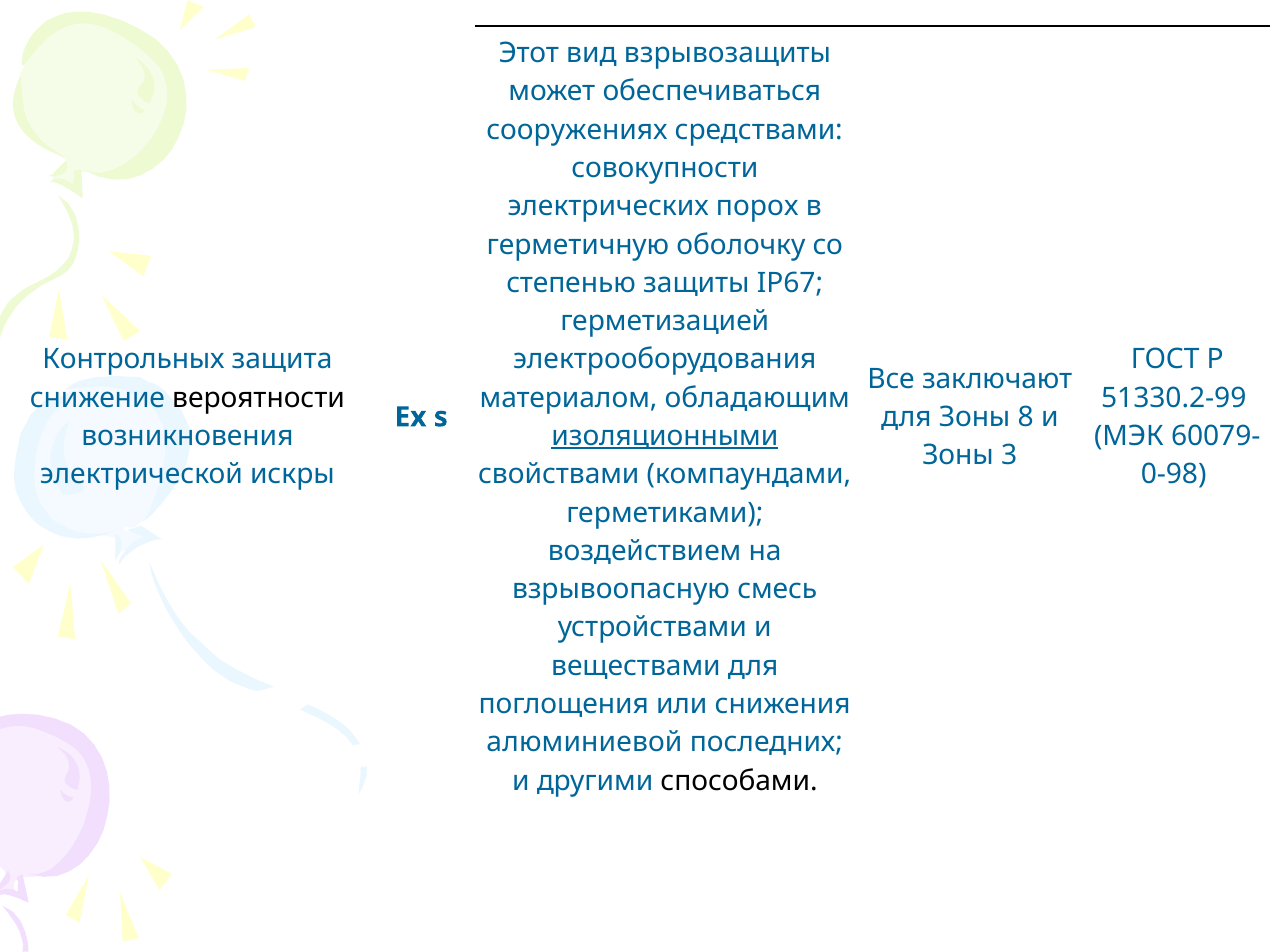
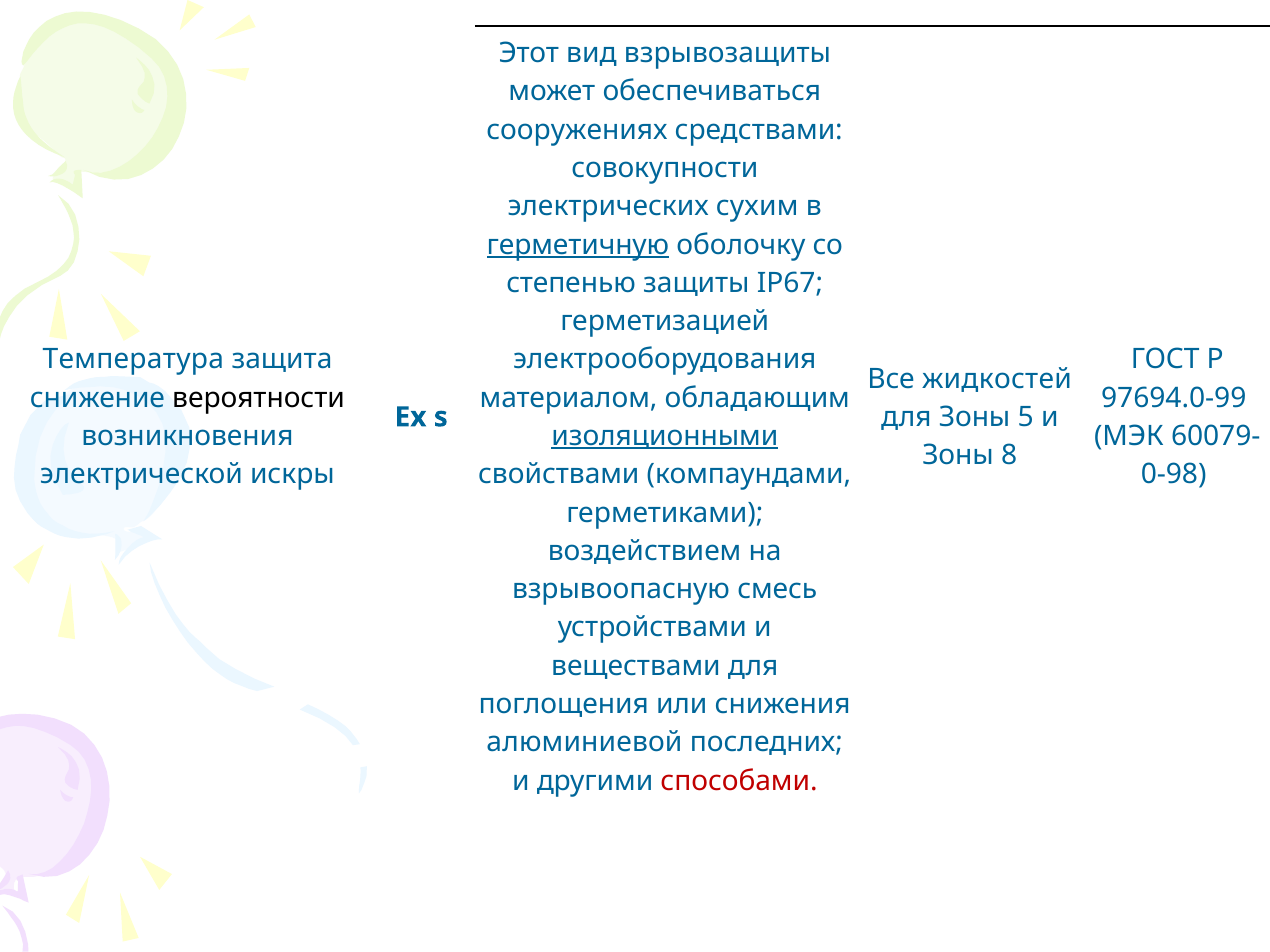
порох: порох -> сухим
герметичную underline: none -> present
Контрольных: Контрольных -> Температура
заключают: заключают -> жидкостей
51330.2-99: 51330.2-99 -> 97694.0-99
8: 8 -> 5
3: 3 -> 8
способами colour: black -> red
